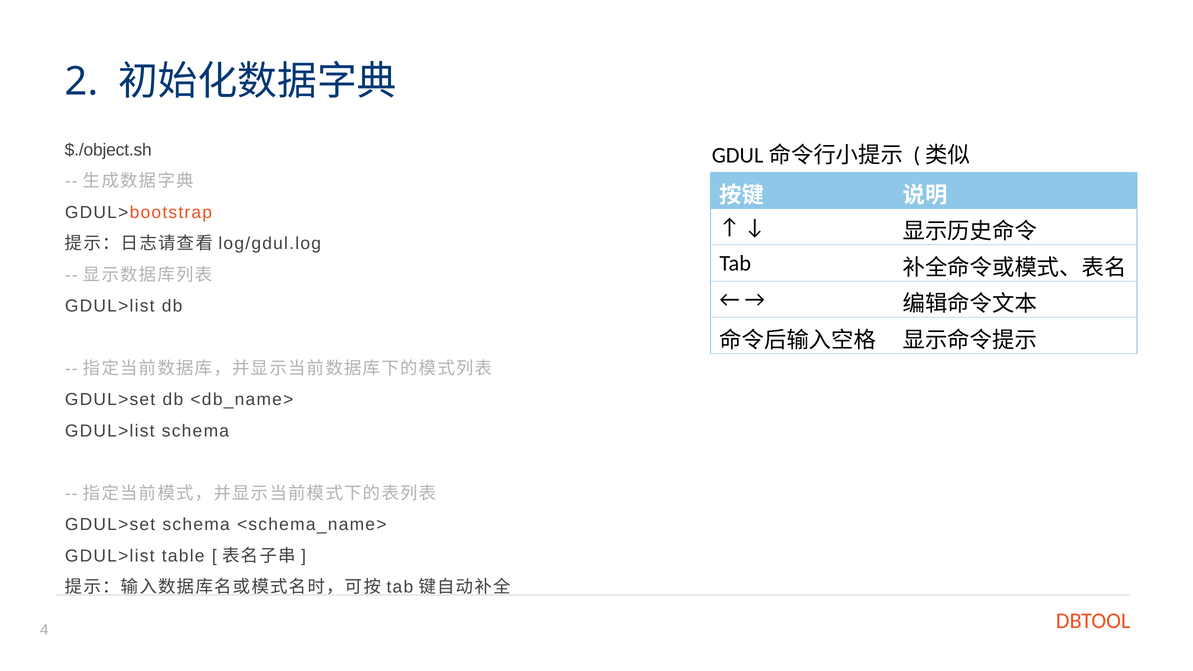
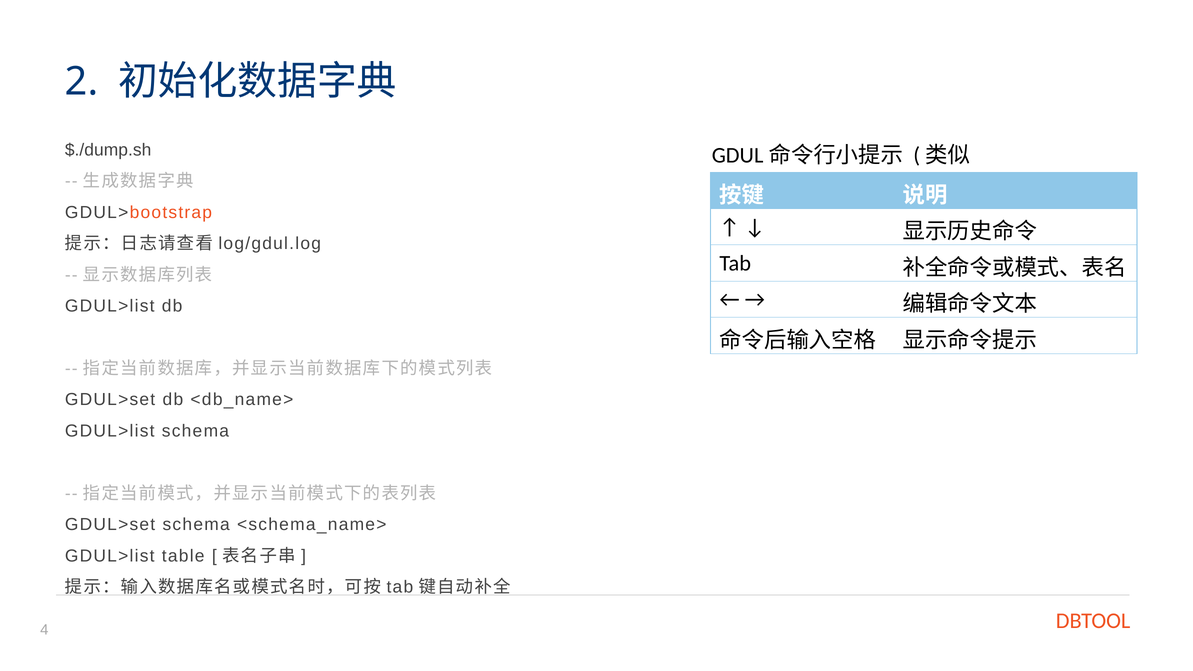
$./object.sh: $./object.sh -> $./dump.sh
